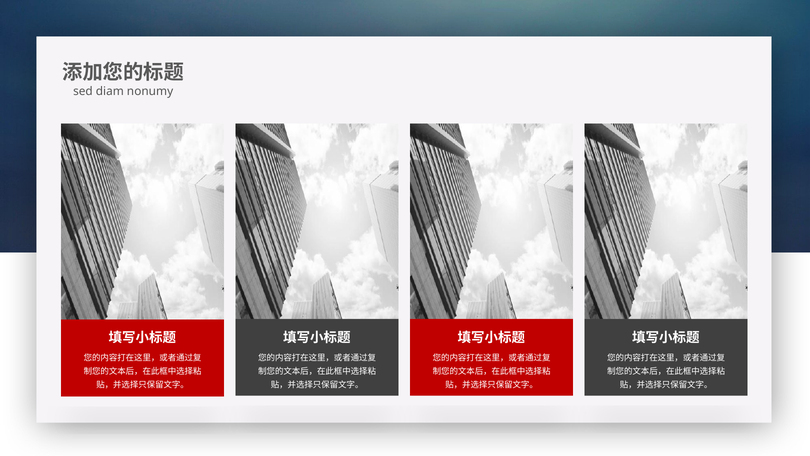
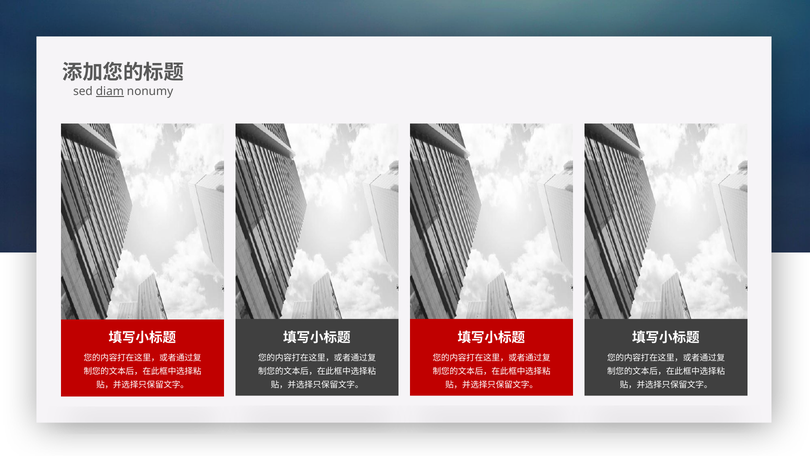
diam underline: none -> present
